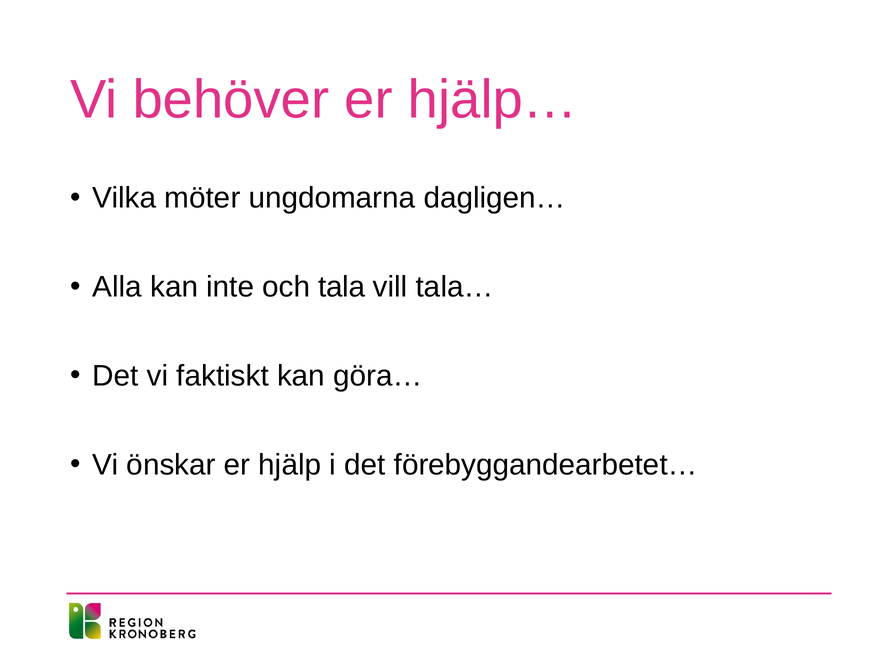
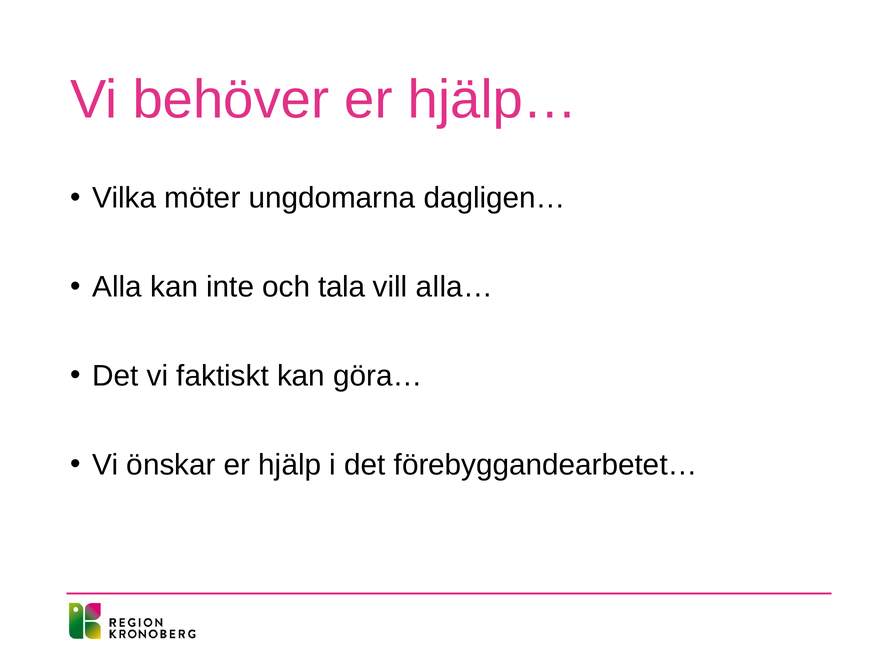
tala…: tala… -> alla…
